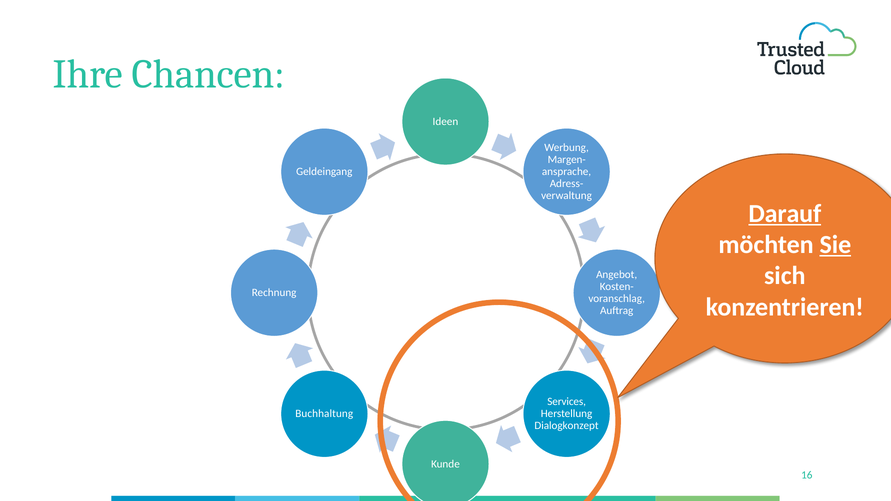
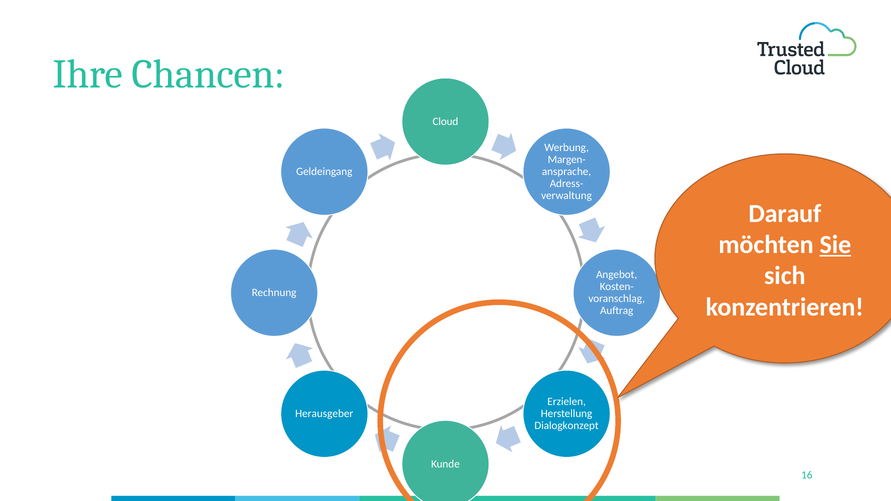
Ideen: Ideen -> Cloud
Darauf underline: present -> none
Services: Services -> Erzielen
Buchhaltung: Buchhaltung -> Herausgeber
